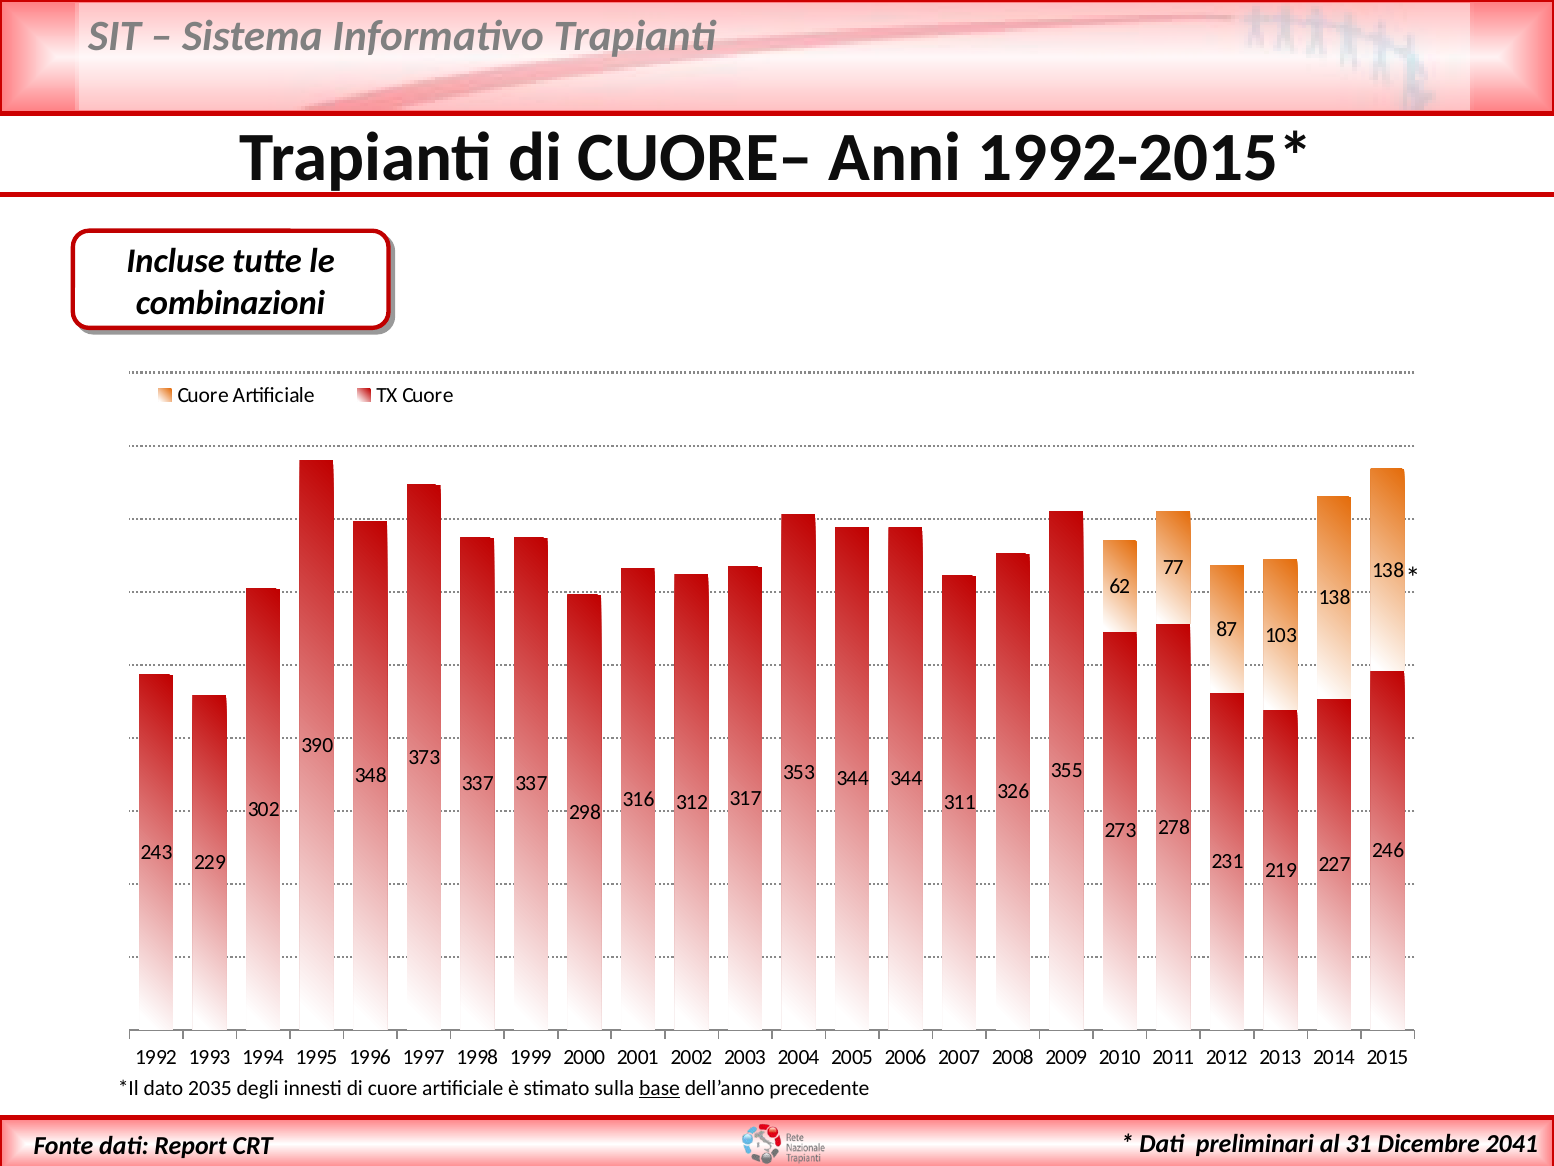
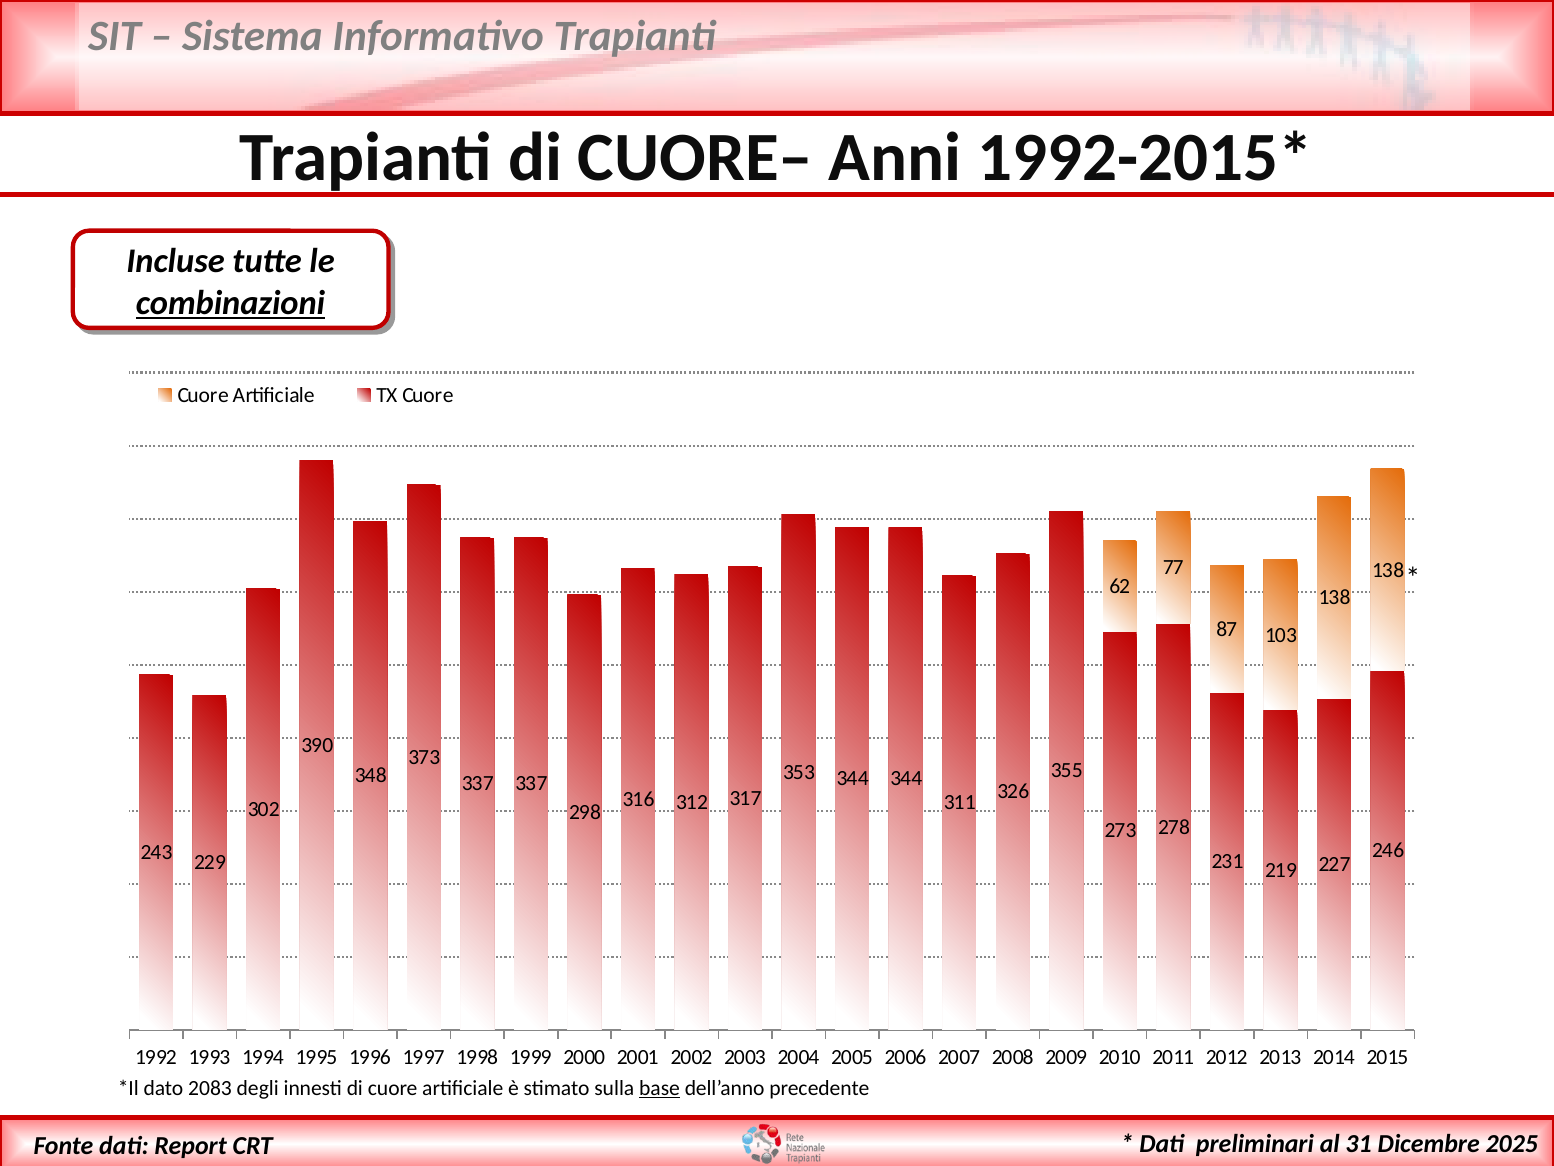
combinazioni underline: none -> present
2035: 2035 -> 2083
2041: 2041 -> 2025
